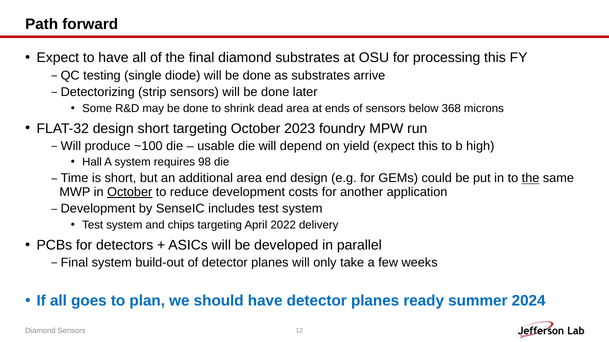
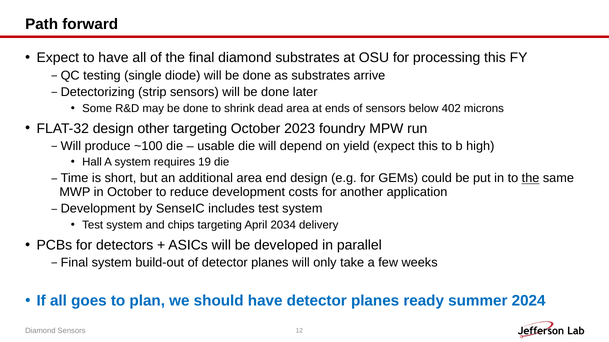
368: 368 -> 402
design short: short -> other
98: 98 -> 19
October at (130, 192) underline: present -> none
2022: 2022 -> 2034
